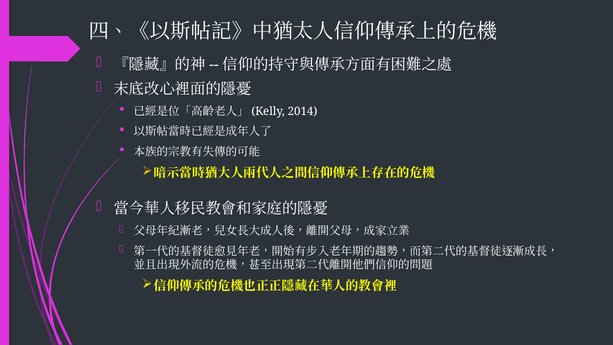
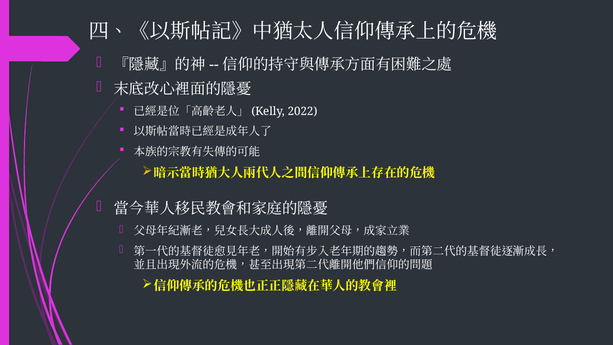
2014: 2014 -> 2022
